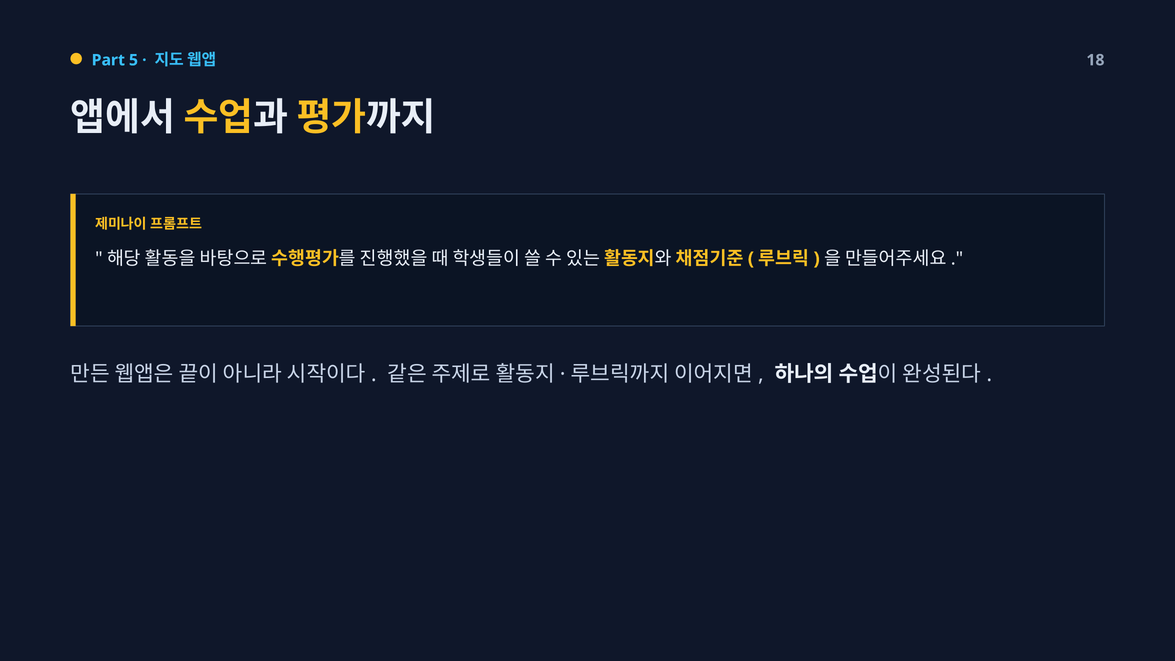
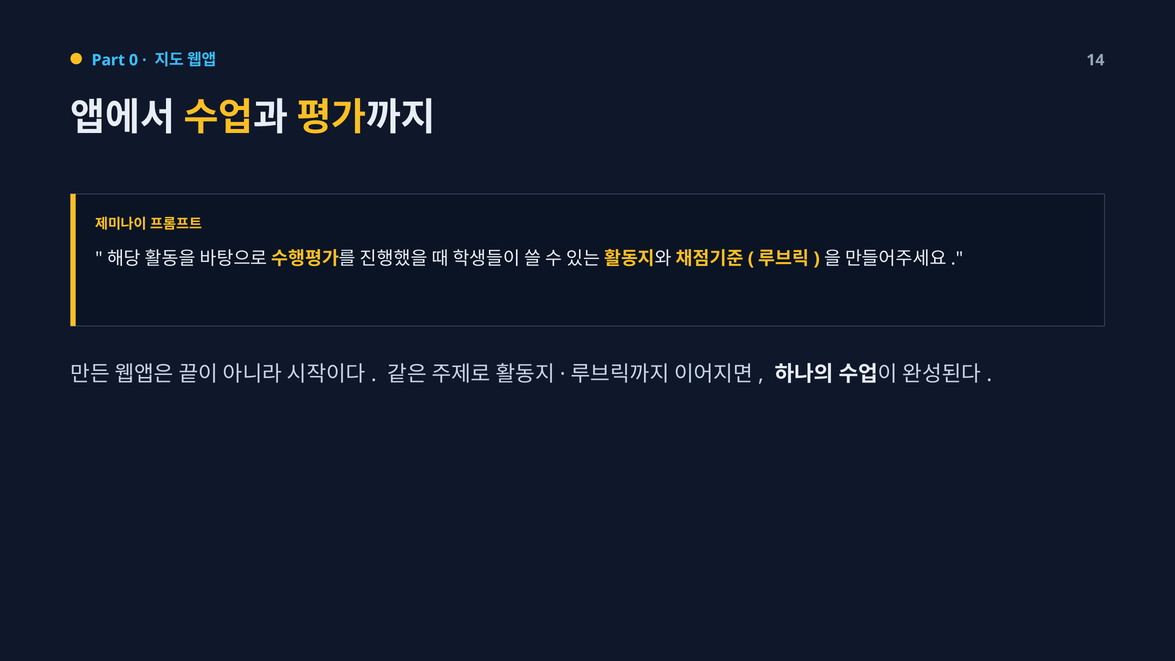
5: 5 -> 0
18: 18 -> 14
